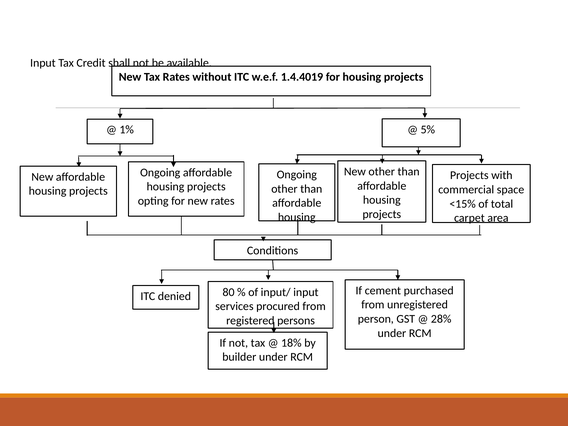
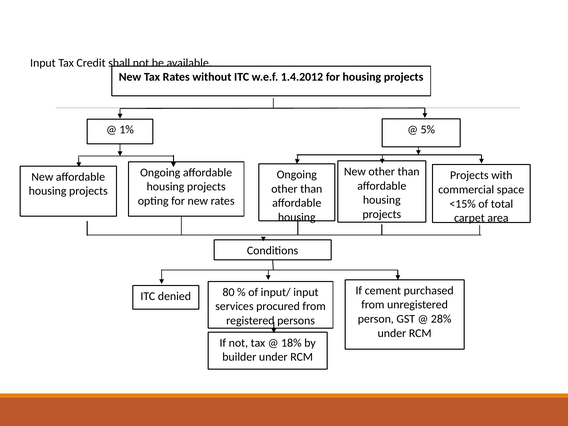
1.4.4019: 1.4.4019 -> 1.4.2012
